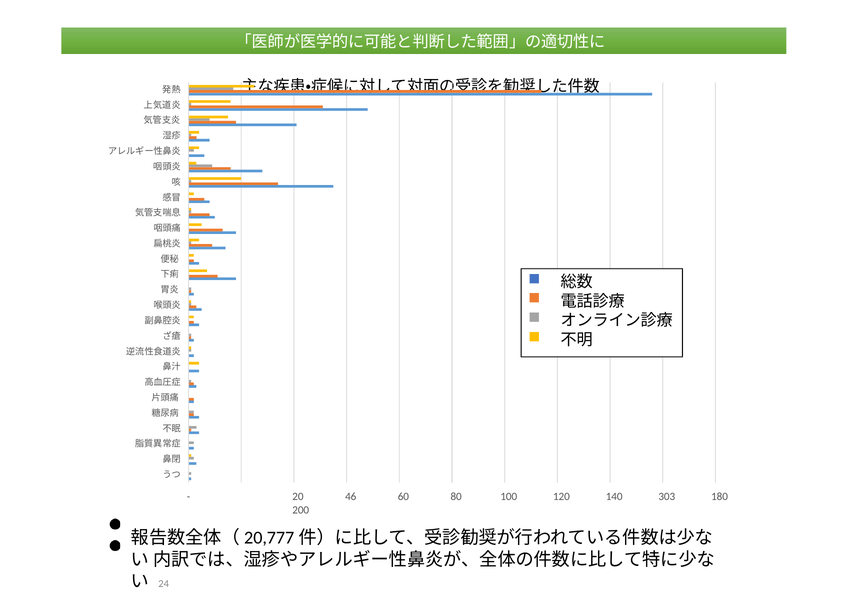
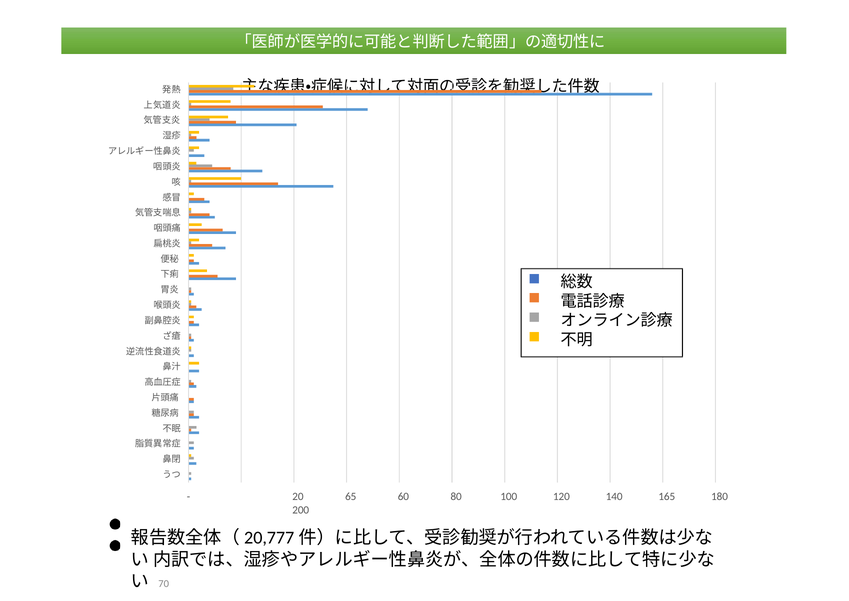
46: 46 -> 65
303: 303 -> 165
24: 24 -> 70
